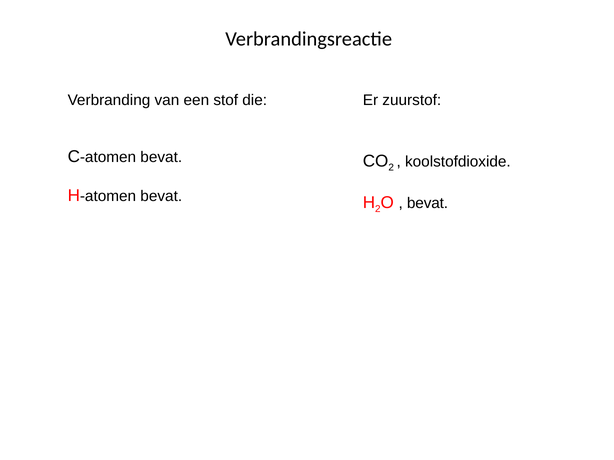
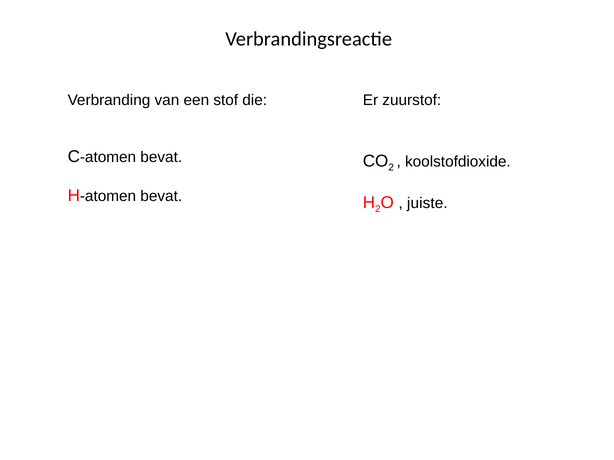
bevat at (428, 203): bevat -> juiste
